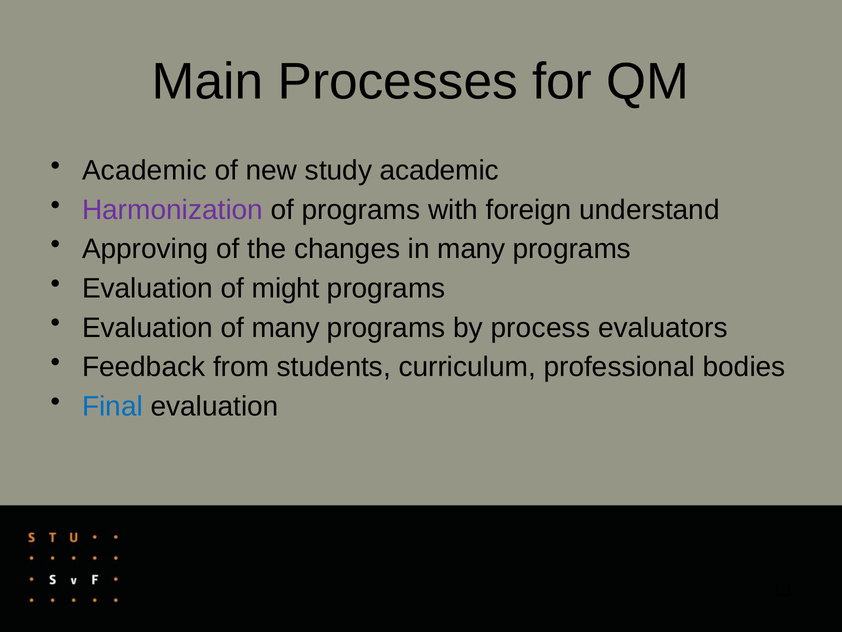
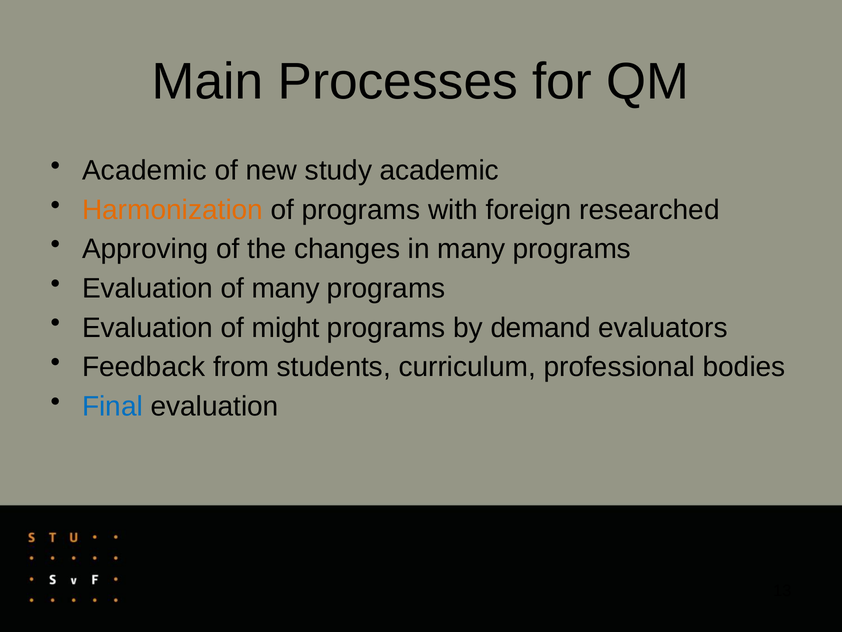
Harmonization colour: purple -> orange
understand: understand -> researched
of might: might -> many
of many: many -> might
process: process -> demand
